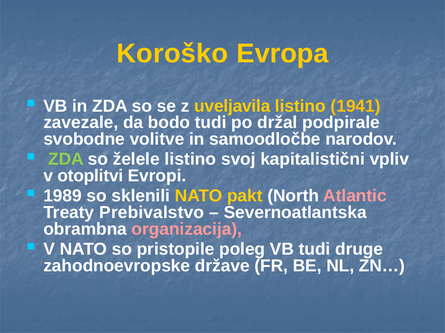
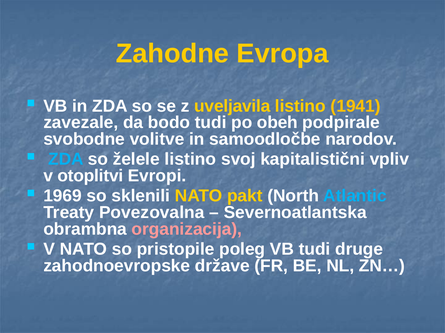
Koroško: Koroško -> Zahodne
držal: držal -> obeh
ZDA at (66, 160) colour: light green -> light blue
1989: 1989 -> 1969
Atlantic colour: pink -> light blue
Prebivalstvo: Prebivalstvo -> Povezovalna
